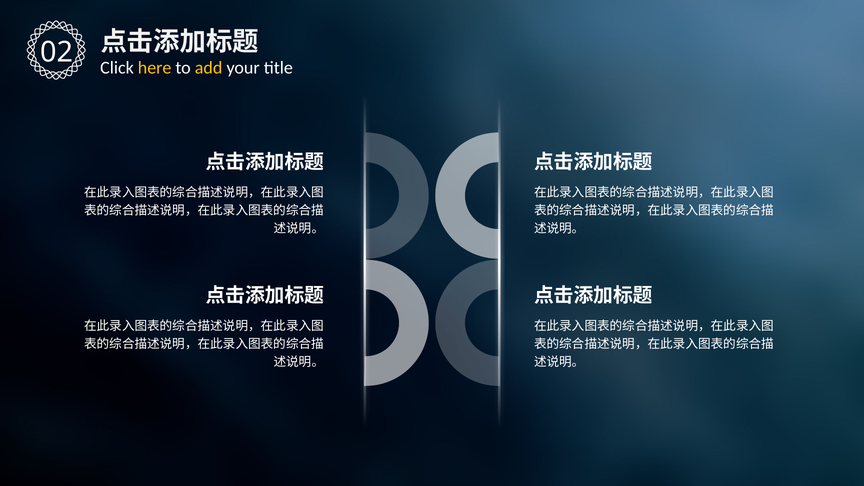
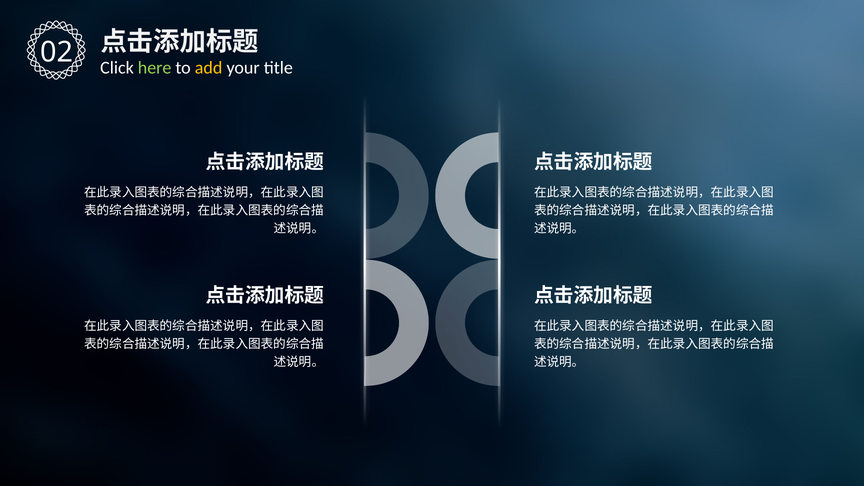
here colour: yellow -> light green
